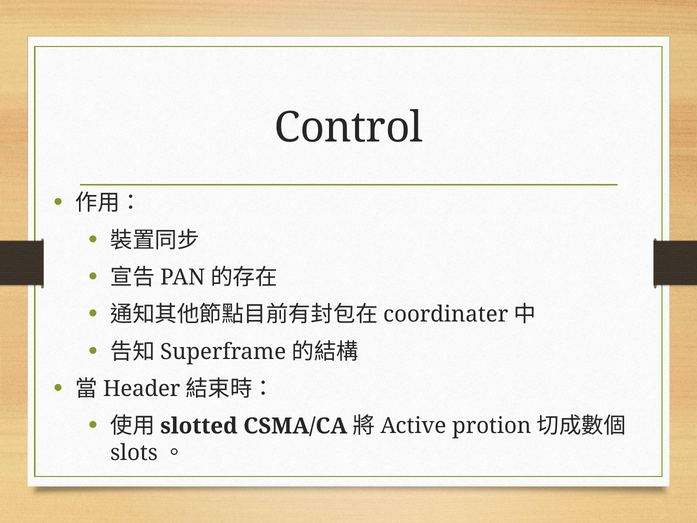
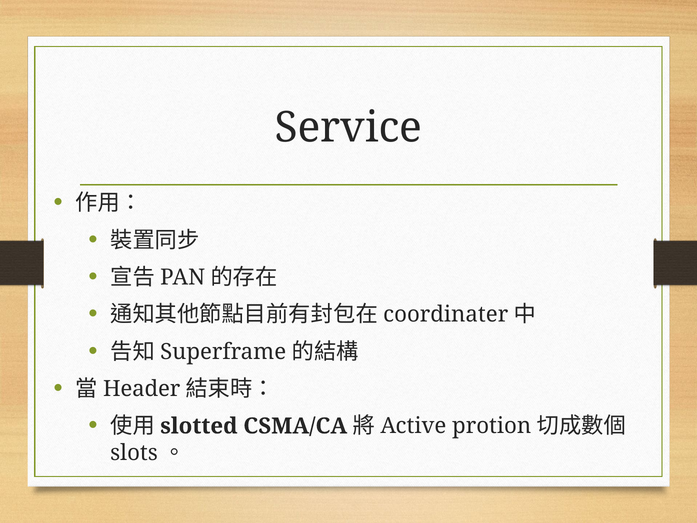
Control: Control -> Service
